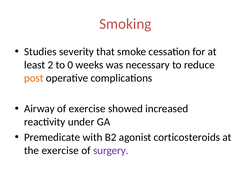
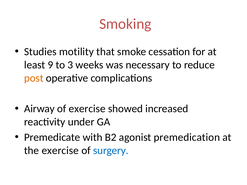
severity: severity -> motility
2: 2 -> 9
0: 0 -> 3
corticosteroids: corticosteroids -> premedication
surgery colour: purple -> blue
